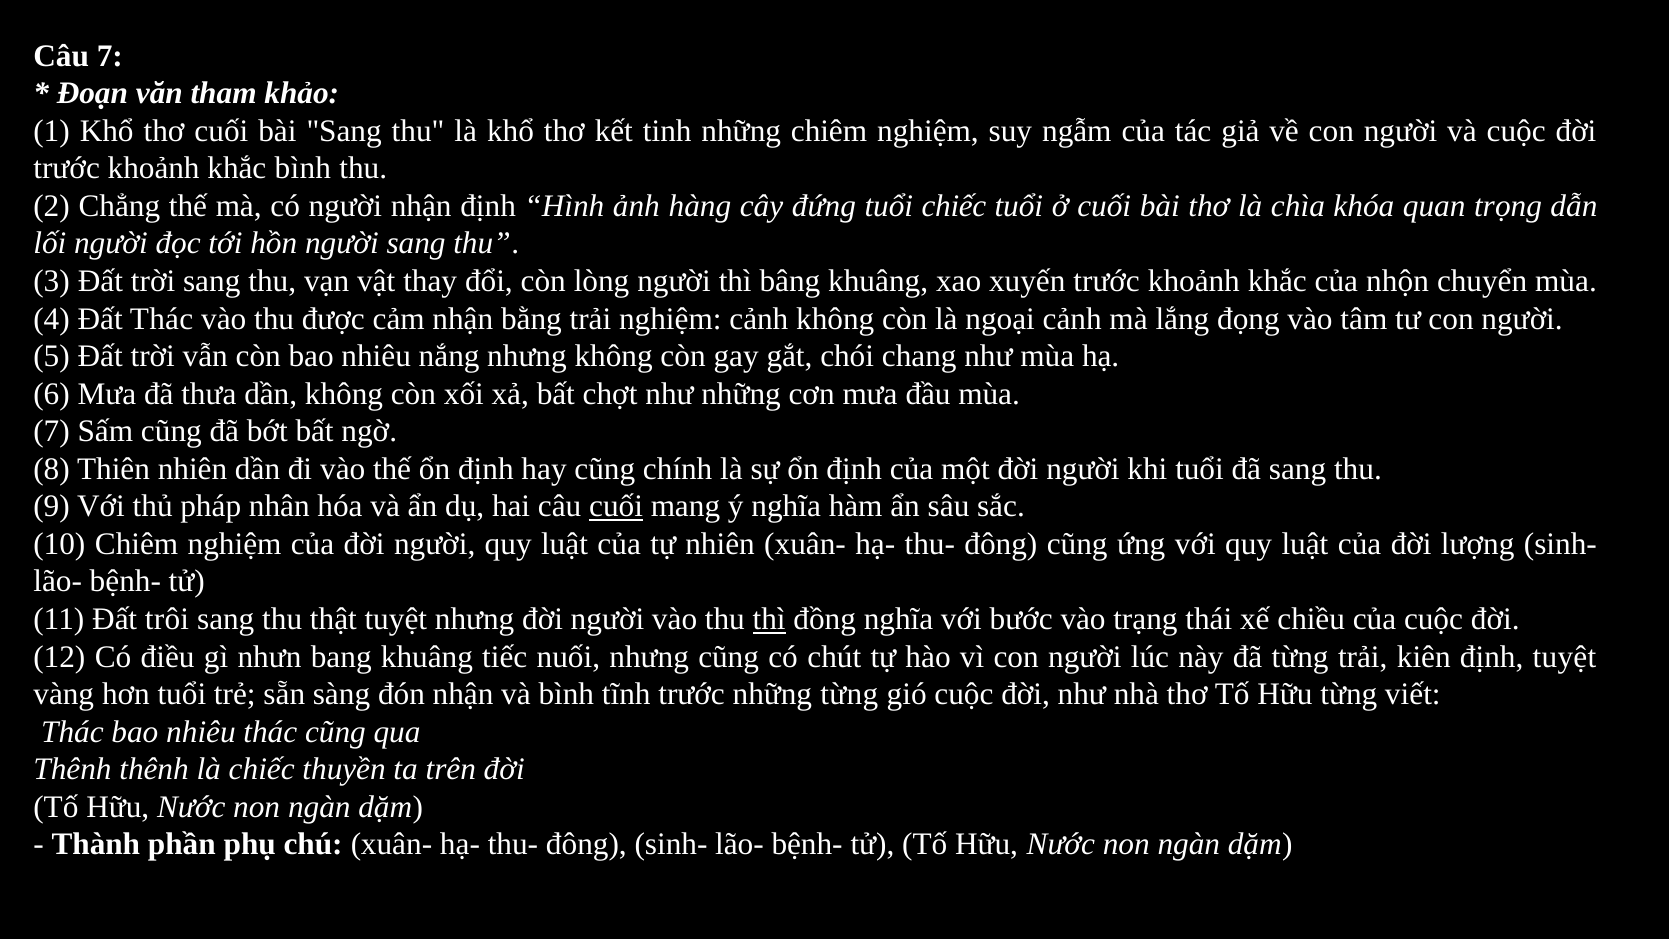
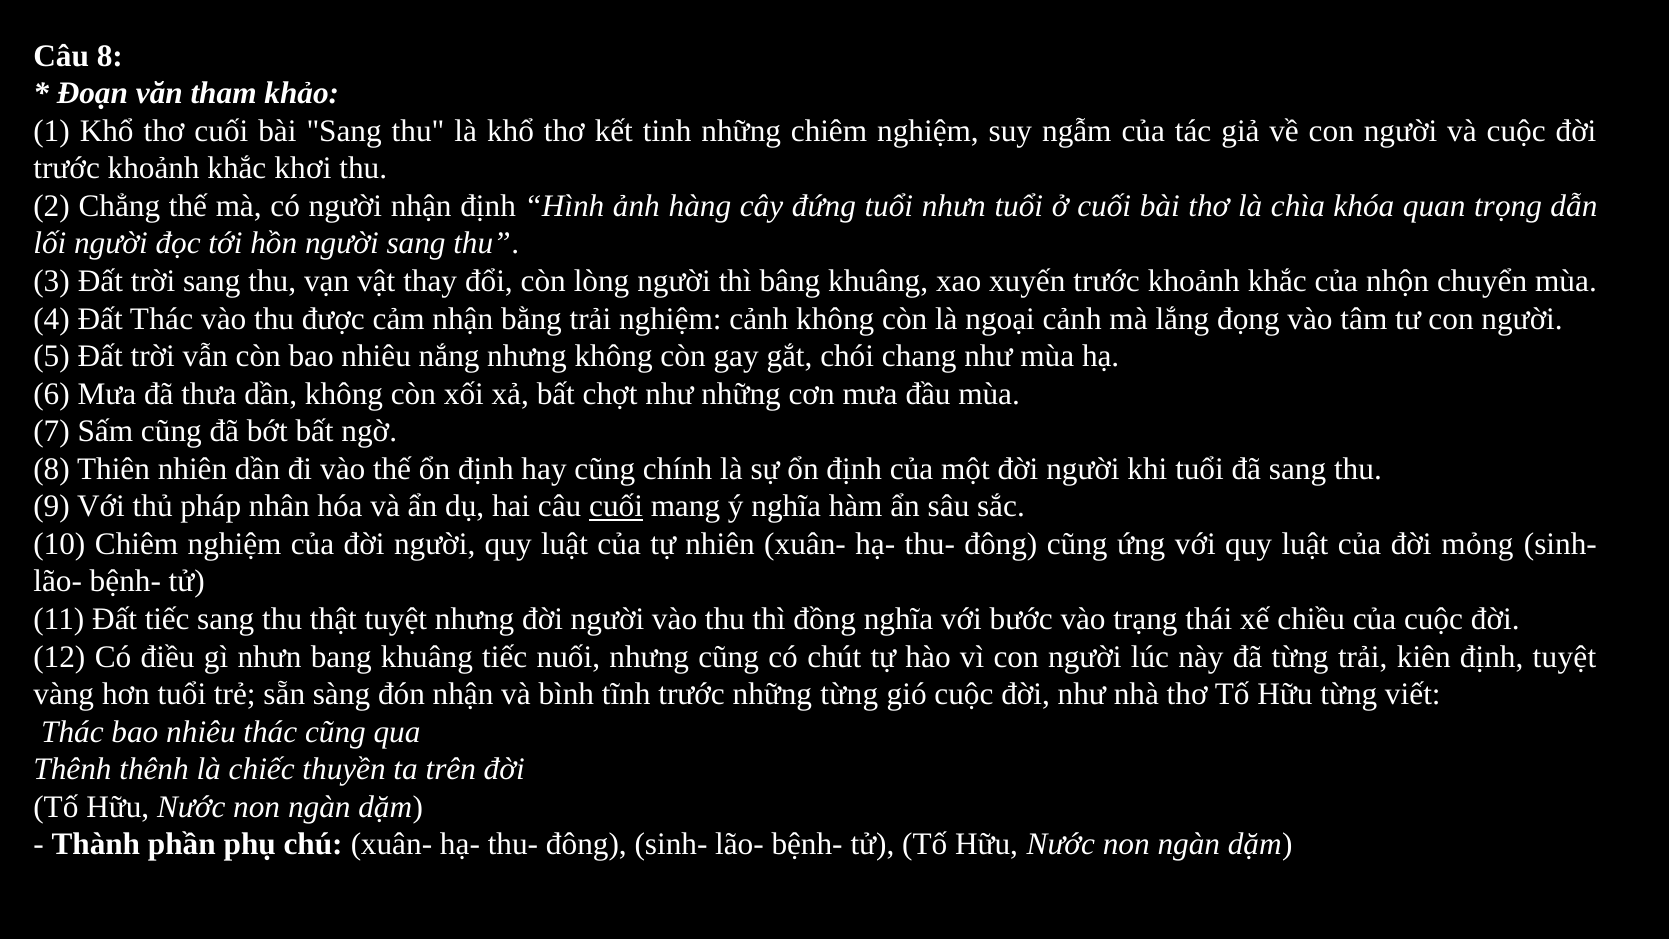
Câu 7: 7 -> 8
khắc bình: bình -> khơi
tuổi chiếc: chiếc -> nhưn
lượng: lượng -> mỏng
Đất trôi: trôi -> tiếc
thì at (769, 619) underline: present -> none
